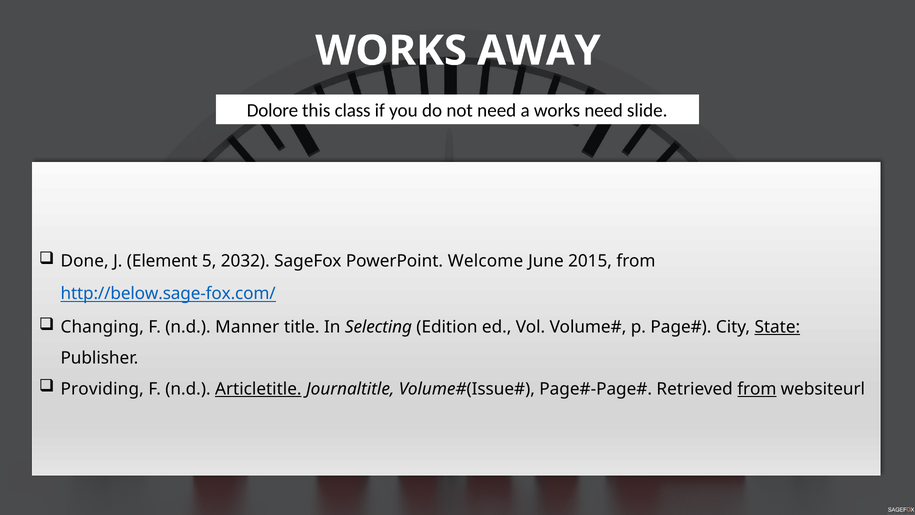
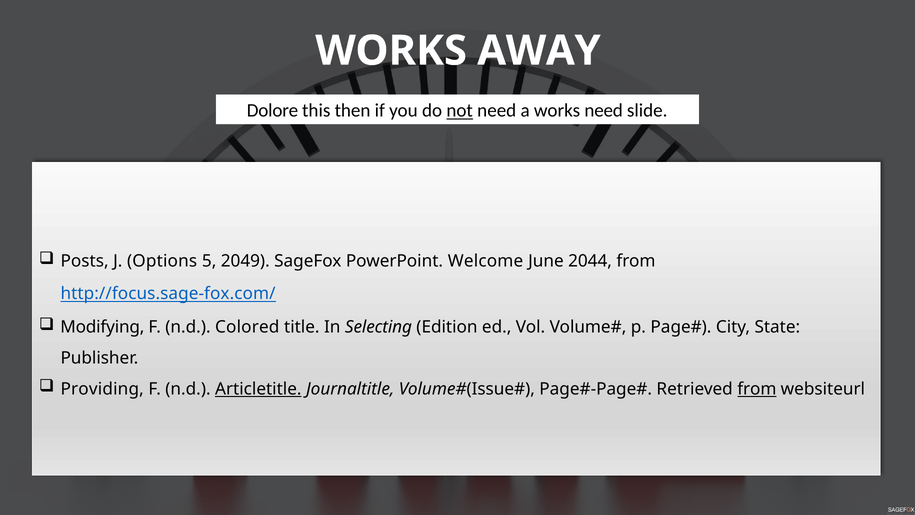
class: class -> then
not underline: none -> present
Done: Done -> Posts
Element: Element -> Options
2032: 2032 -> 2049
2015: 2015 -> 2044
http://below.sage-fox.com/: http://below.sage-fox.com/ -> http://focus.sage-fox.com/
Changing: Changing -> Modifying
Manner: Manner -> Colored
State underline: present -> none
